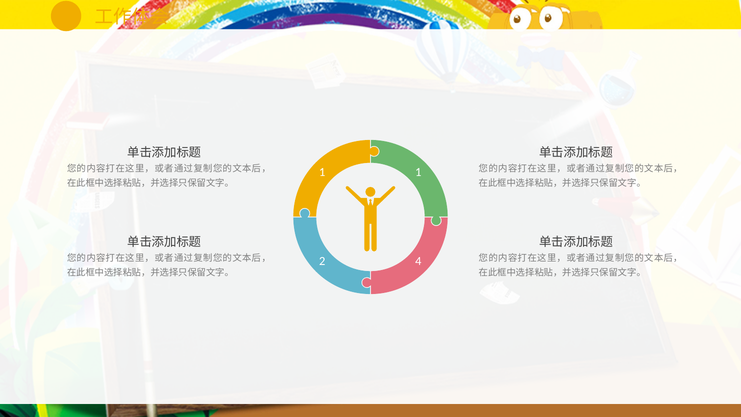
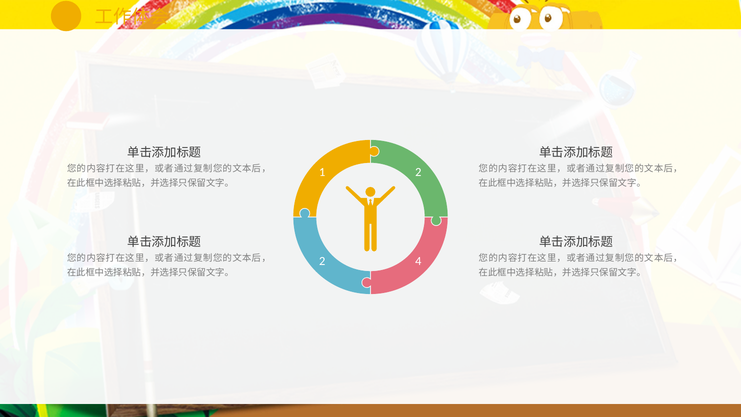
1 1: 1 -> 2
